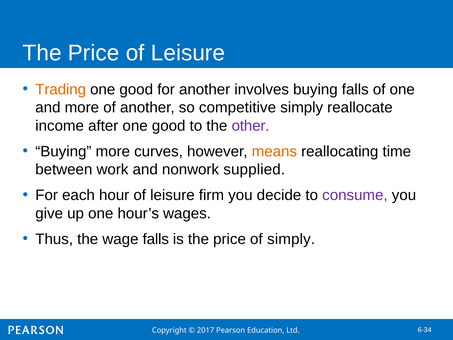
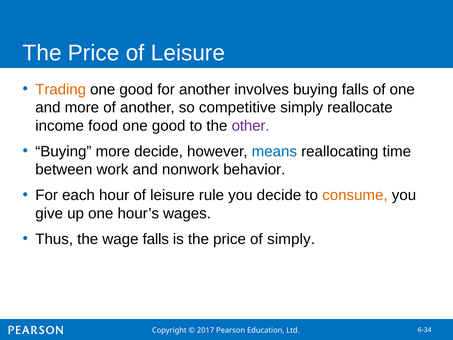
after: after -> food
more curves: curves -> decide
means colour: orange -> blue
supplied: supplied -> behavior
firm: firm -> rule
consume colour: purple -> orange
